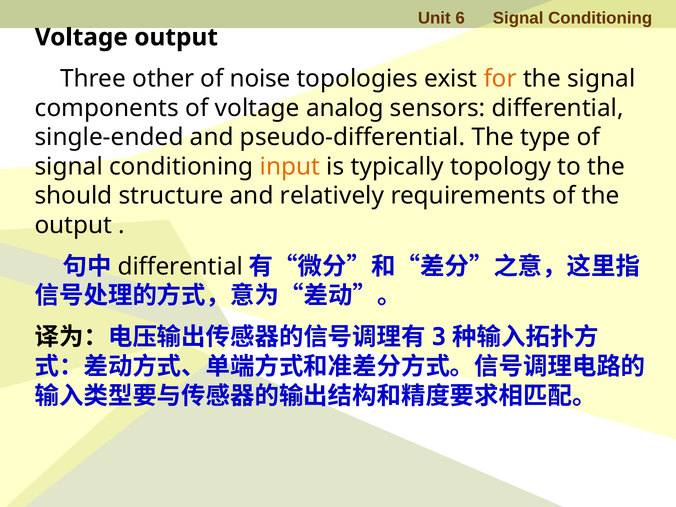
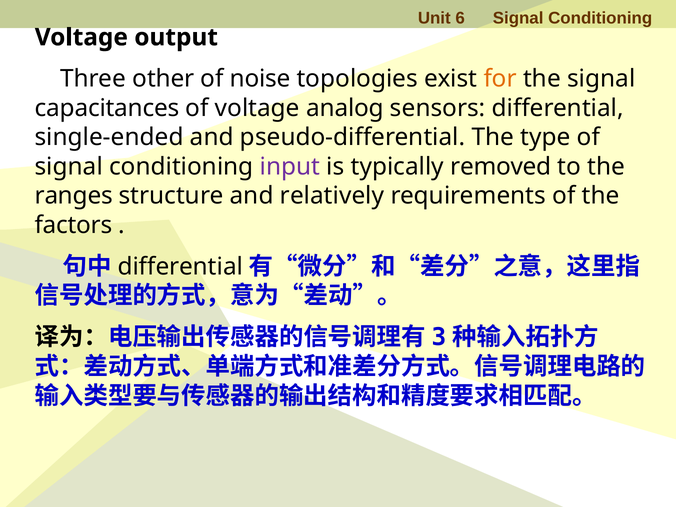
components: components -> capacitances
input colour: orange -> purple
topology: topology -> removed
should: should -> ranges
output at (73, 225): output -> factors
